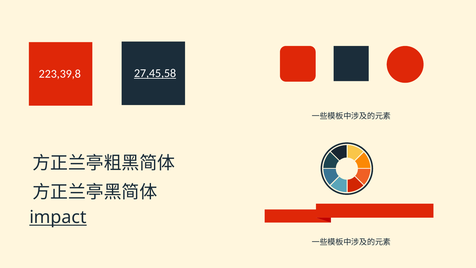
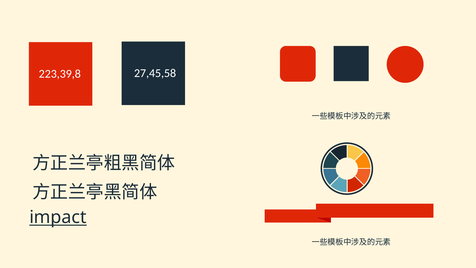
27,45,58 underline: present -> none
